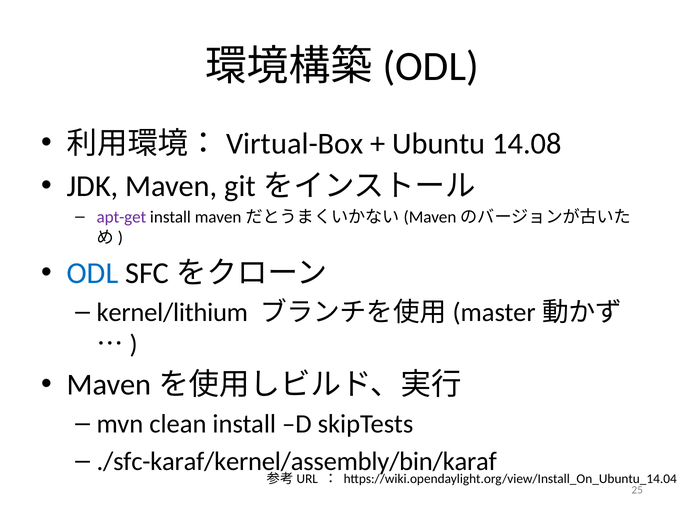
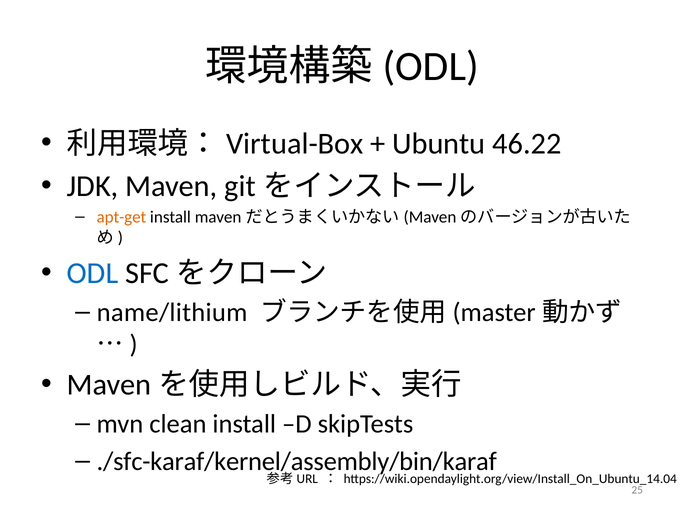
14.08: 14.08 -> 46.22
apt-get colour: purple -> orange
kernel/lithium: kernel/lithium -> name/lithium
